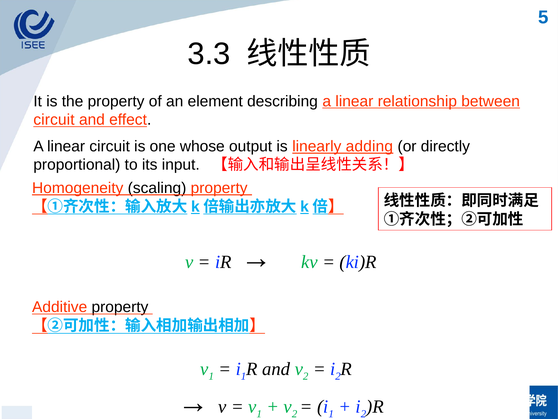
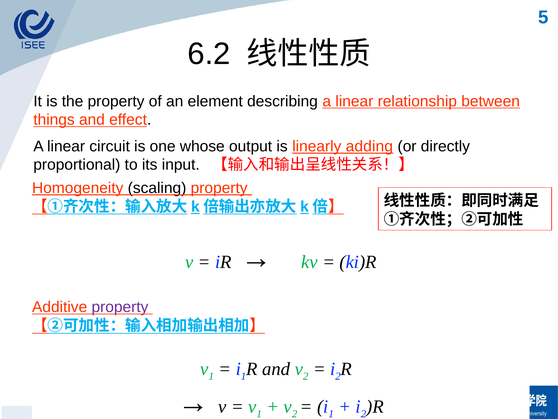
3.3: 3.3 -> 6.2
circuit at (54, 120): circuit -> things
property at (120, 307) colour: black -> purple
